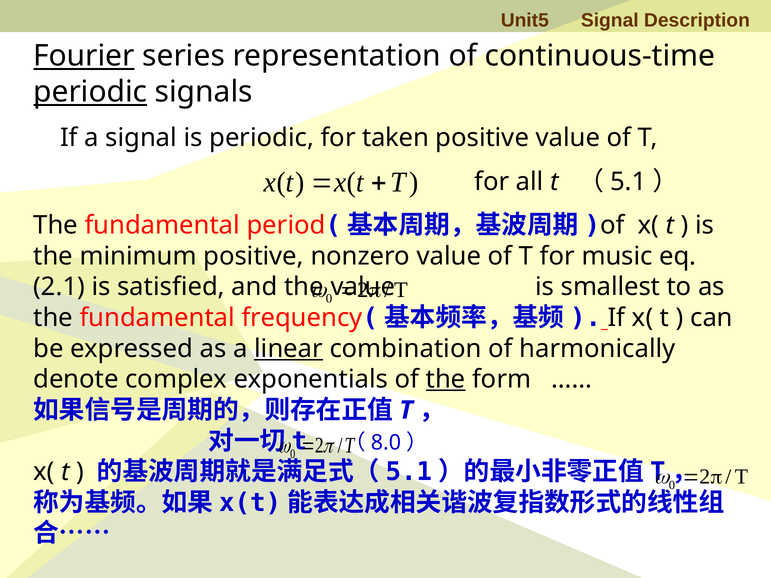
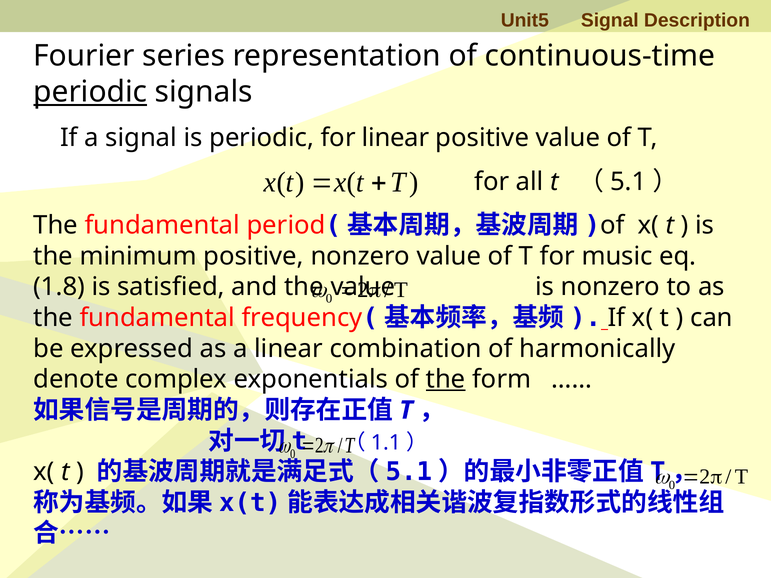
Fourier underline: present -> none
for taken: taken -> linear
2.1: 2.1 -> 1.8
is smallest: smallest -> nonzero
linear at (289, 349) underline: present -> none
8.0: 8.0 -> 1.1
